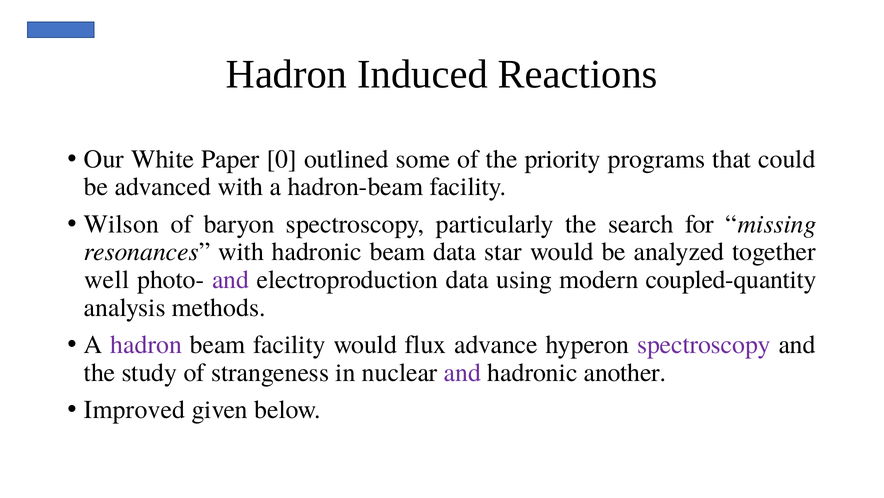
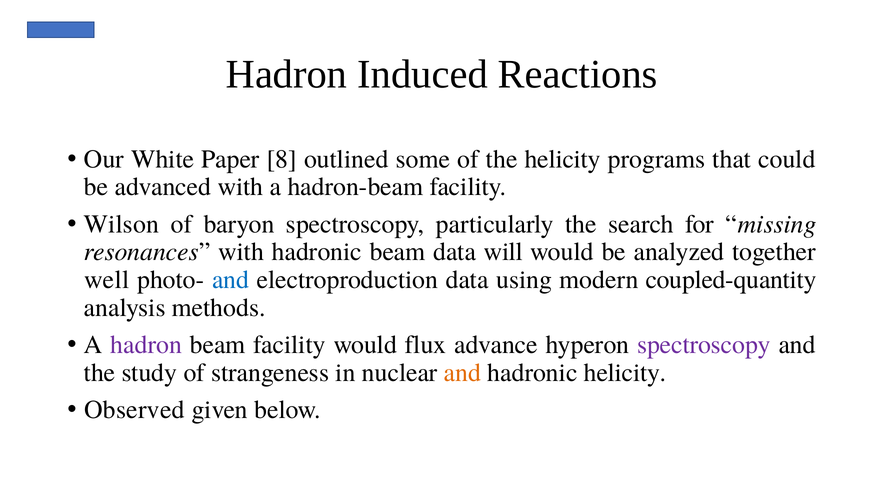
0: 0 -> 8
the priority: priority -> helicity
star: star -> will
and at (231, 279) colour: purple -> blue
and at (462, 372) colour: purple -> orange
hadronic another: another -> helicity
Improved: Improved -> Observed
